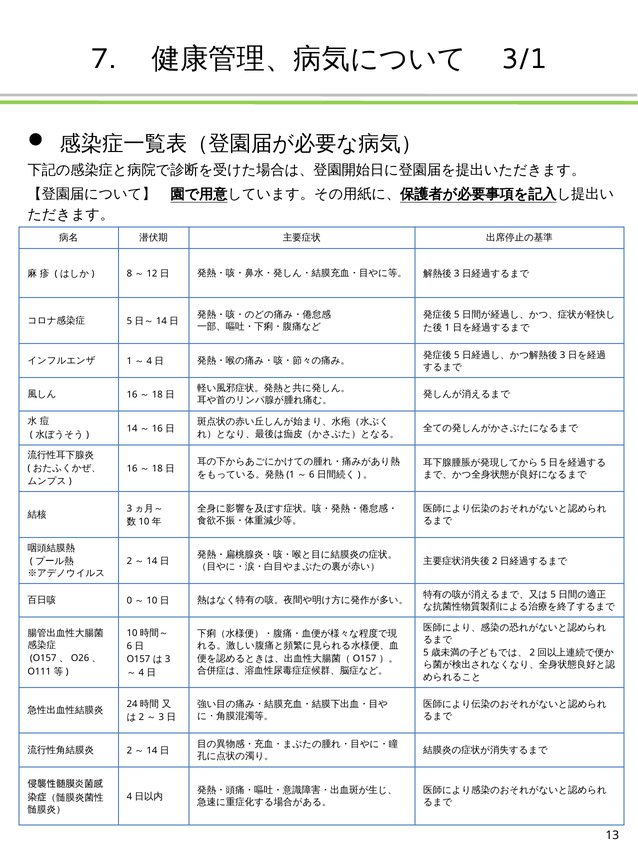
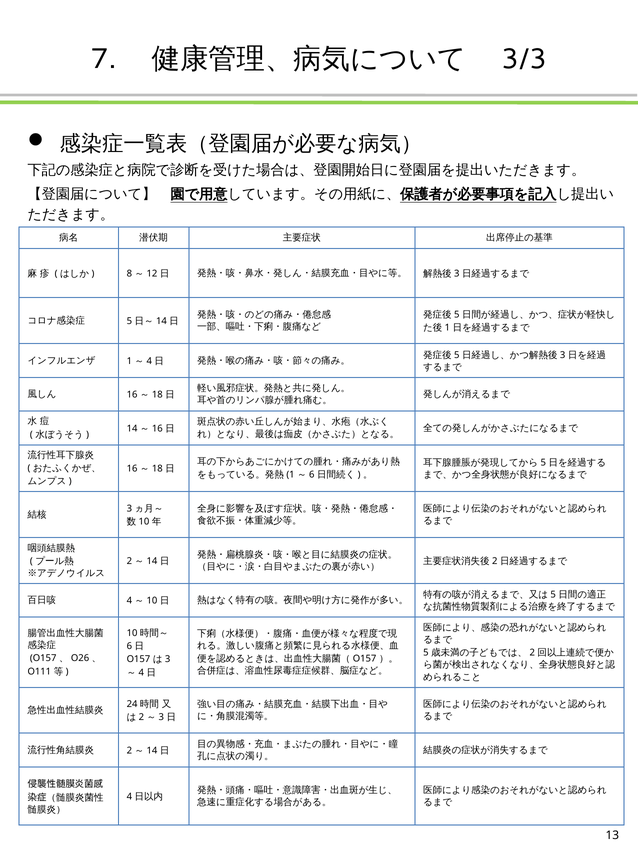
3/1: 3/1 -> 3/3
0 at (129, 601): 0 -> 4
